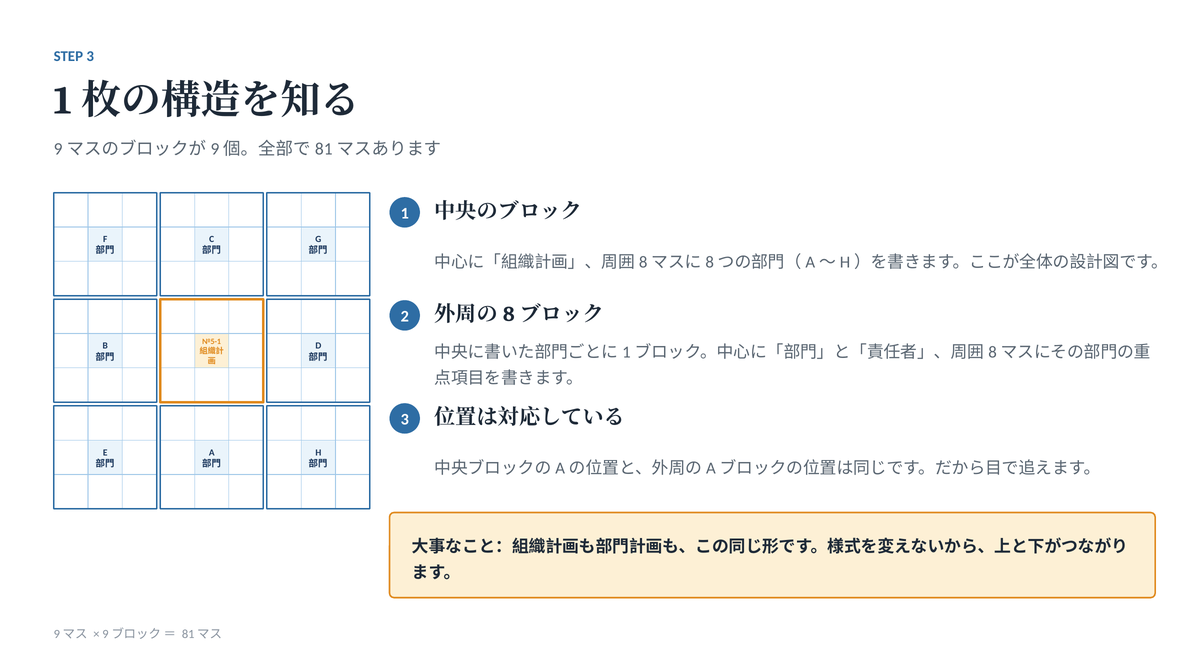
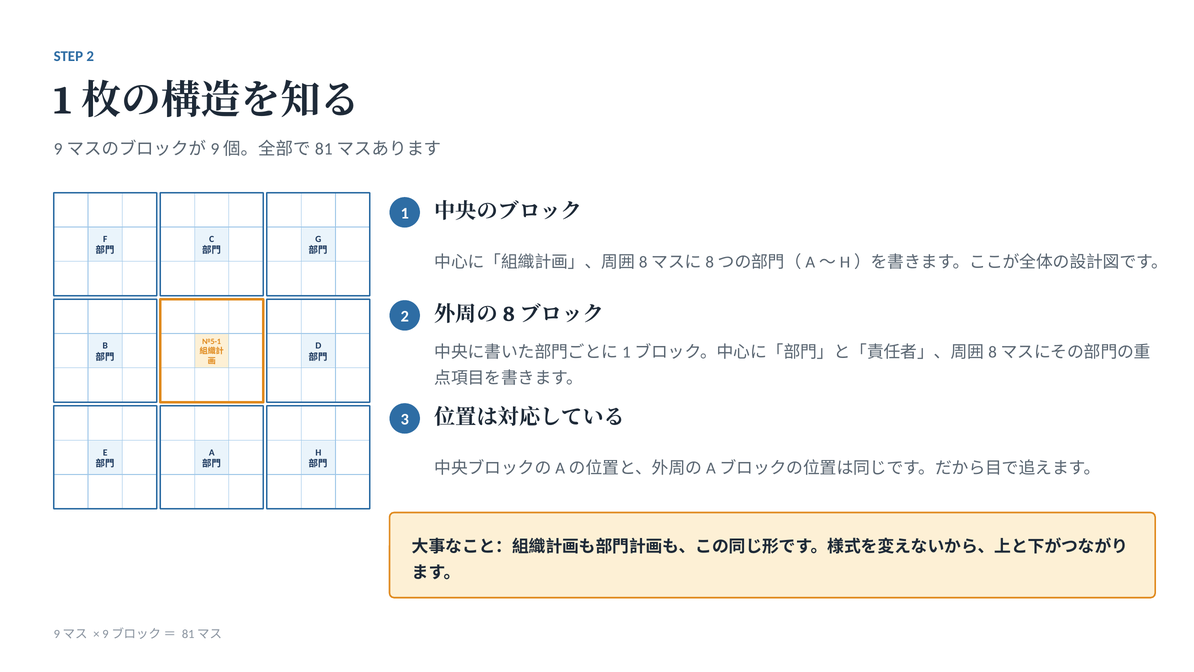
STEP 3: 3 -> 2
